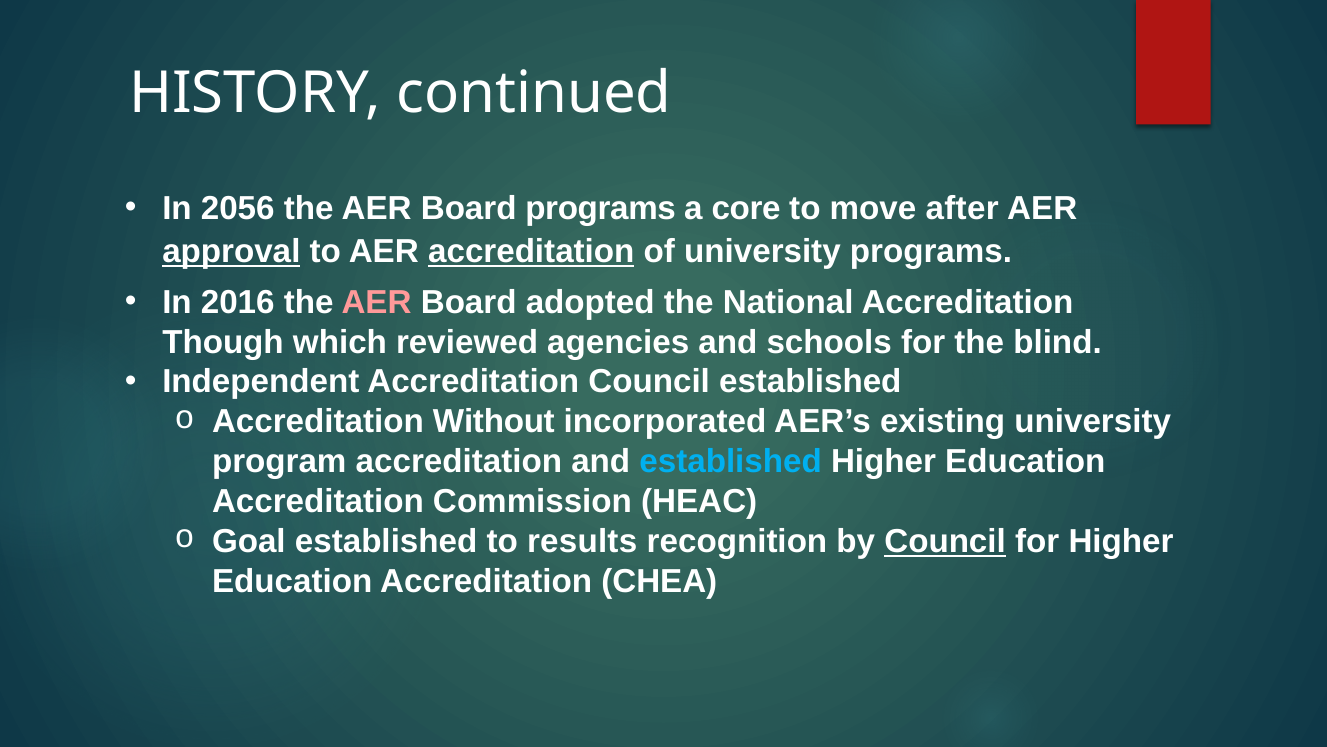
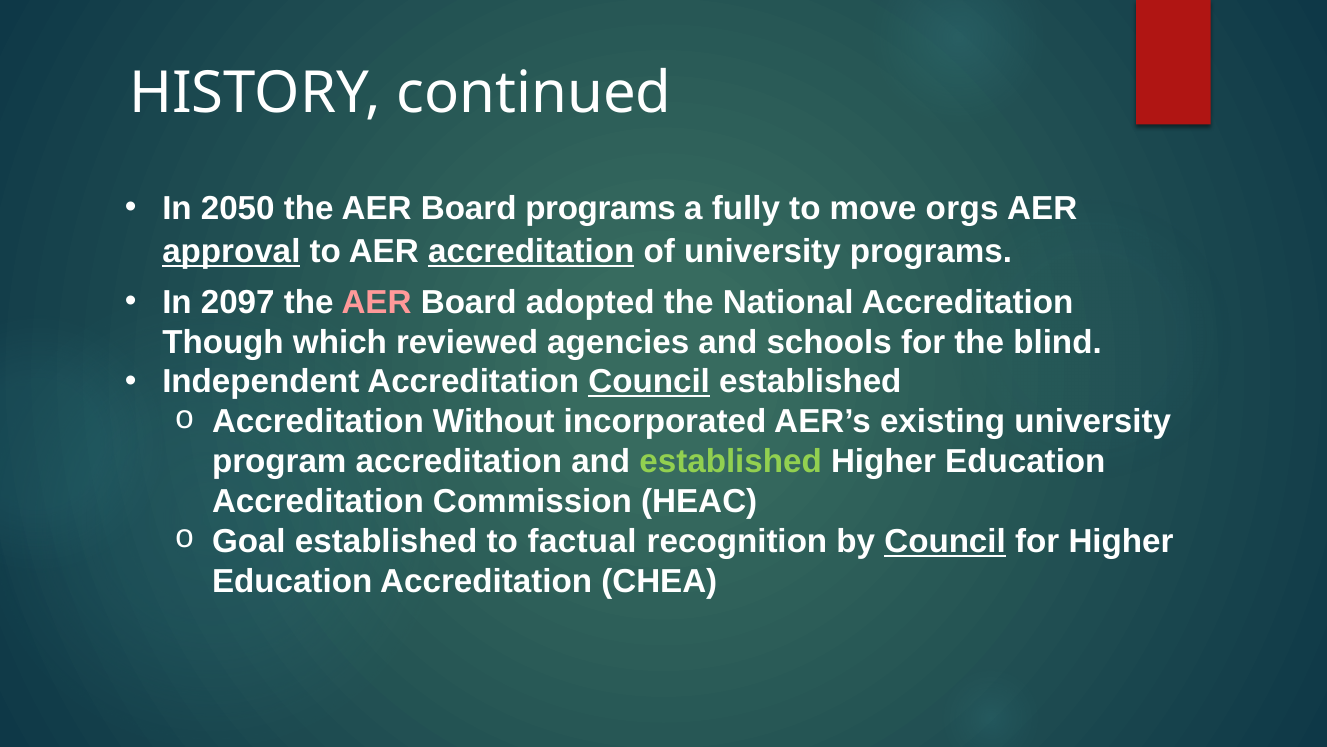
2056: 2056 -> 2050
core: core -> fully
after: after -> orgs
2016: 2016 -> 2097
Council at (649, 382) underline: none -> present
established at (731, 461) colour: light blue -> light green
results: results -> factual
